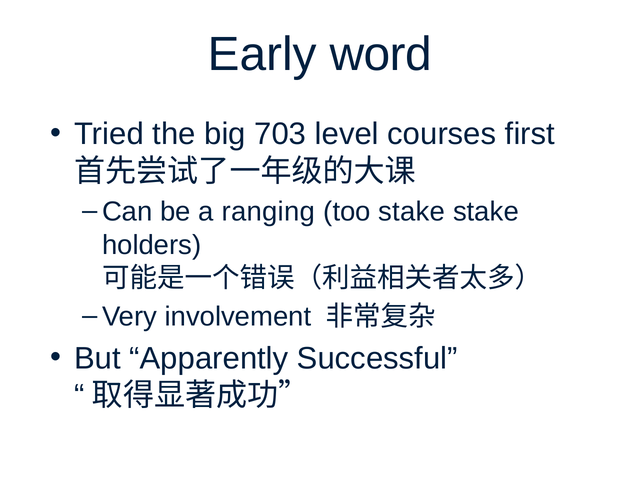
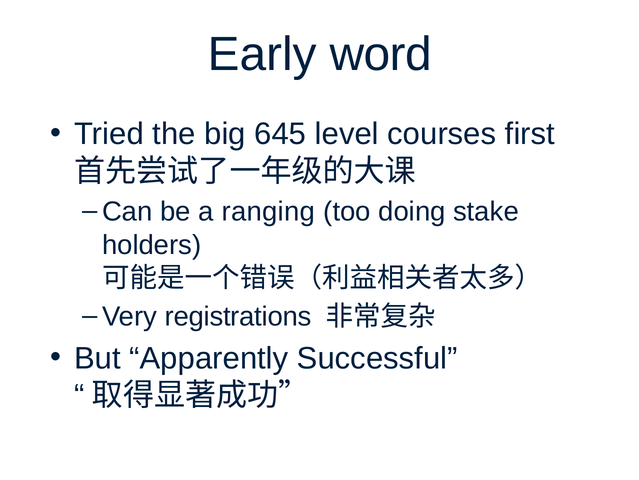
703: 703 -> 645
too stake: stake -> doing
involvement: involvement -> registrations
